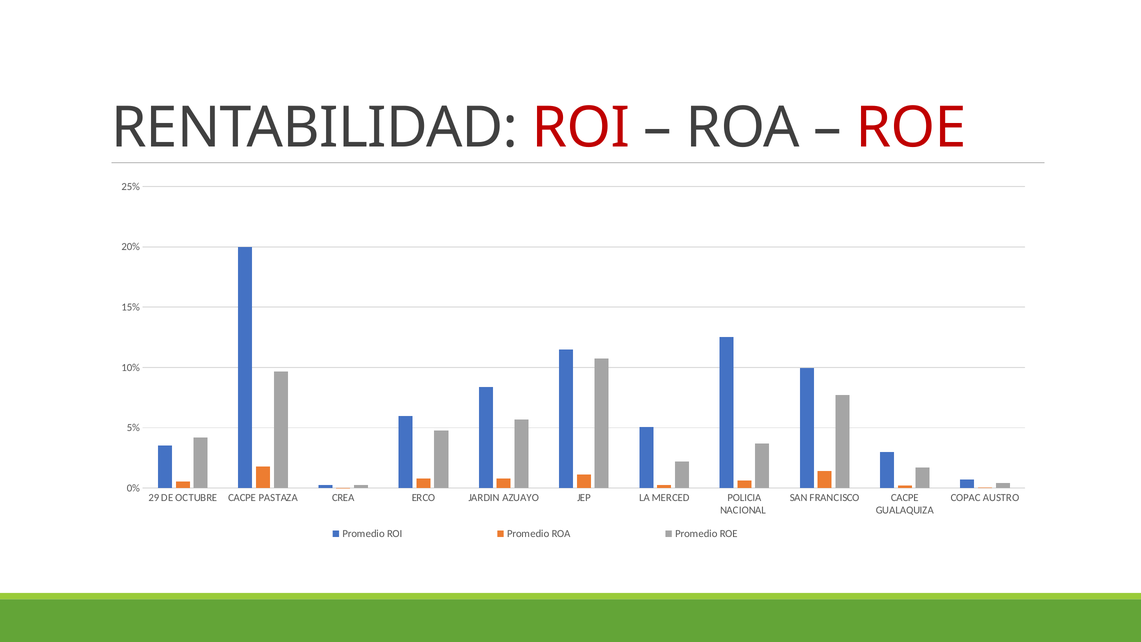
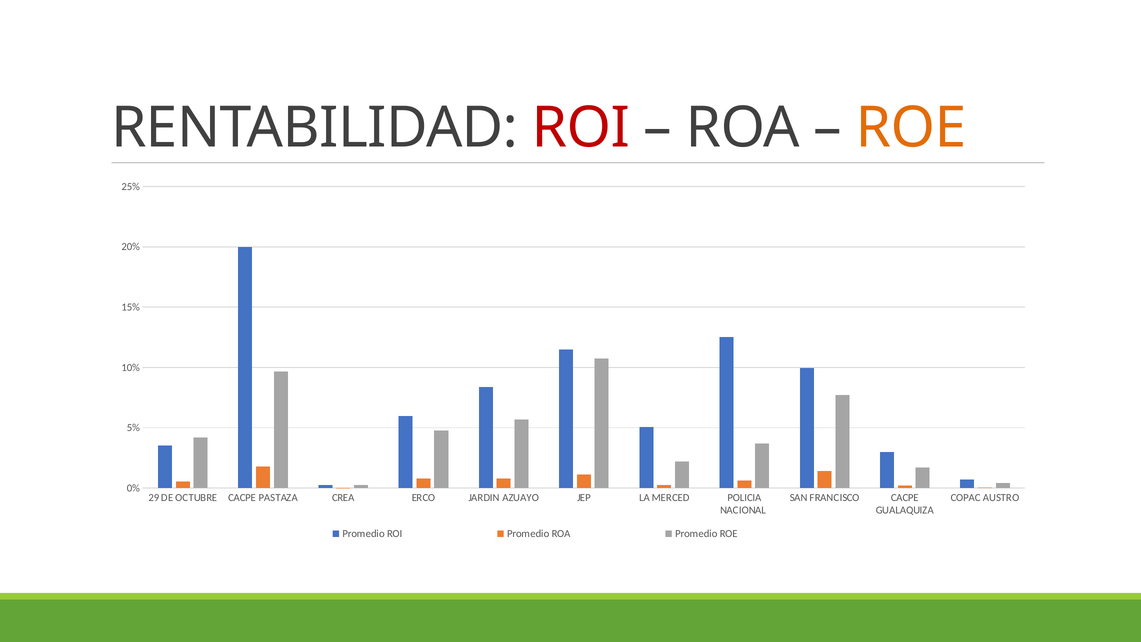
ROE at (911, 128) colour: red -> orange
